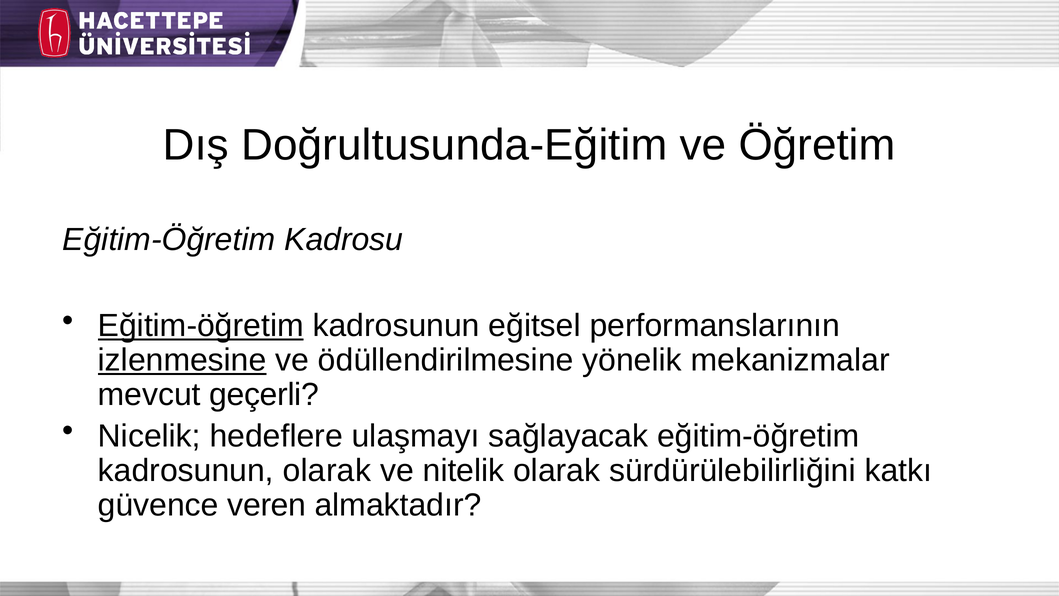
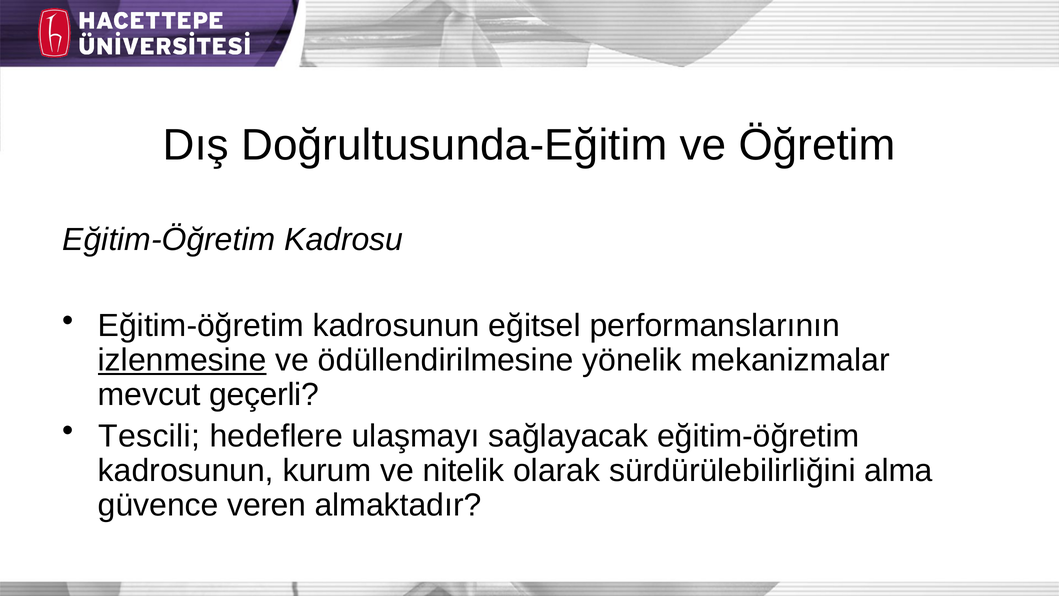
Eğitim-öğretim at (201, 326) underline: present -> none
Nicelik: Nicelik -> Tescili
kadrosunun olarak: olarak -> kurum
katkı: katkı -> alma
